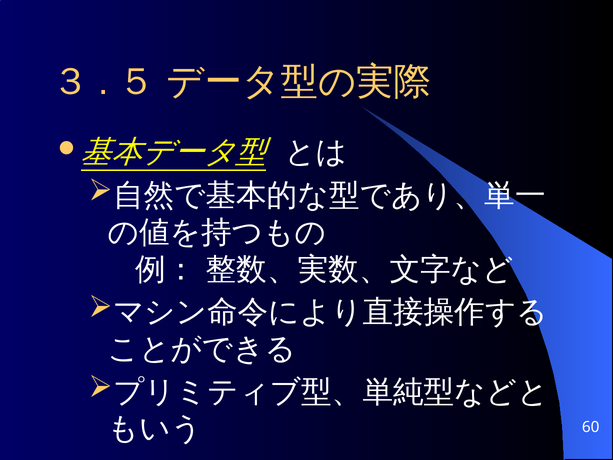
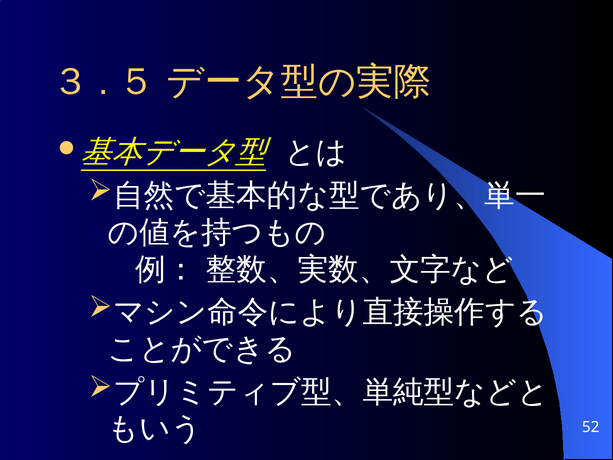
60: 60 -> 52
